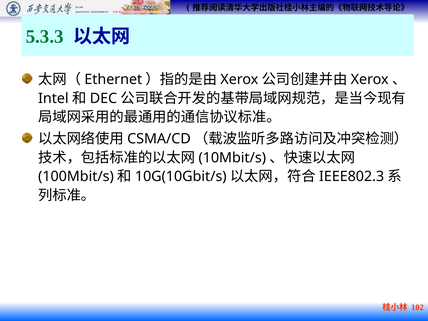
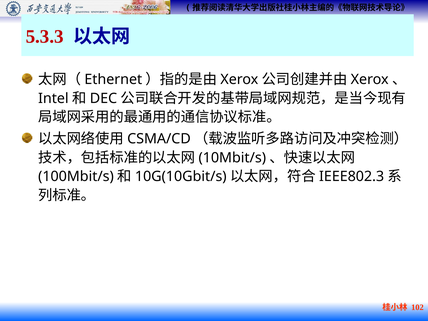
5.3.3 colour: green -> red
